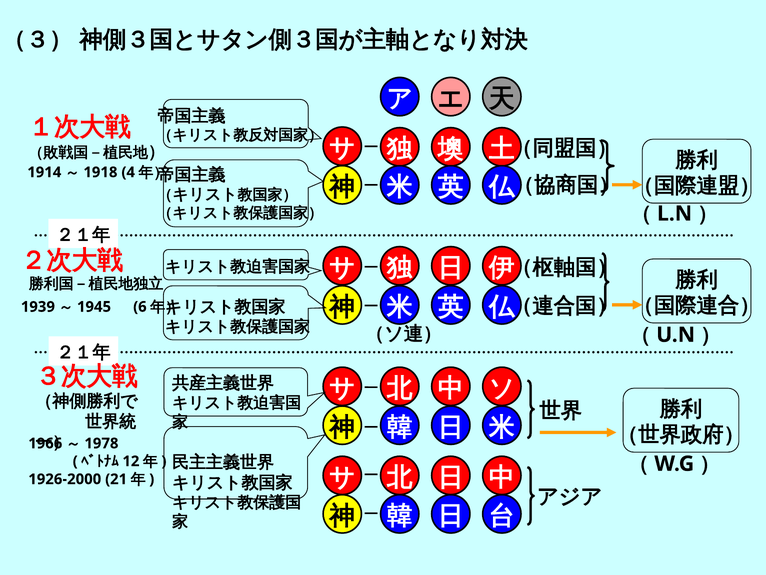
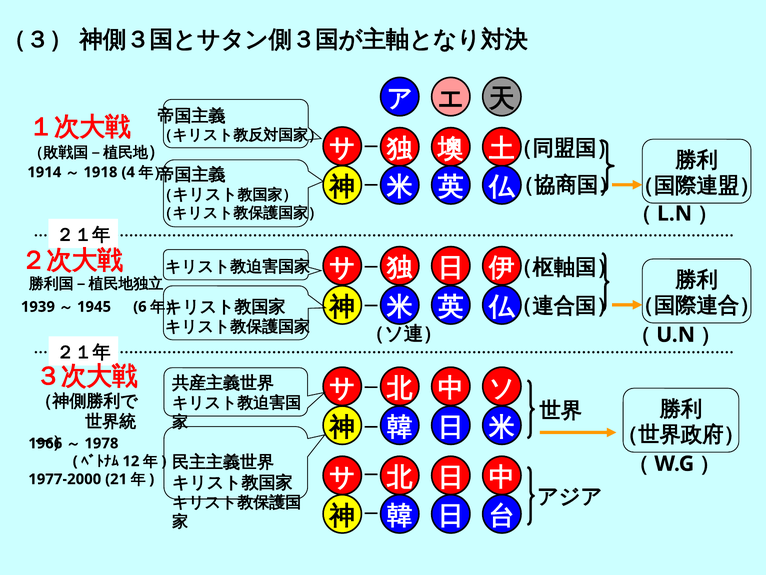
1926-2000: 1926-2000 -> 1977-2000
